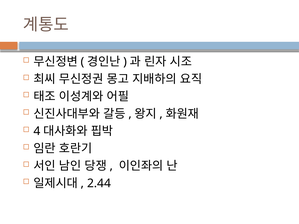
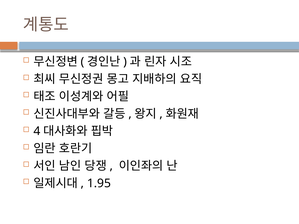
2.44: 2.44 -> 1.95
